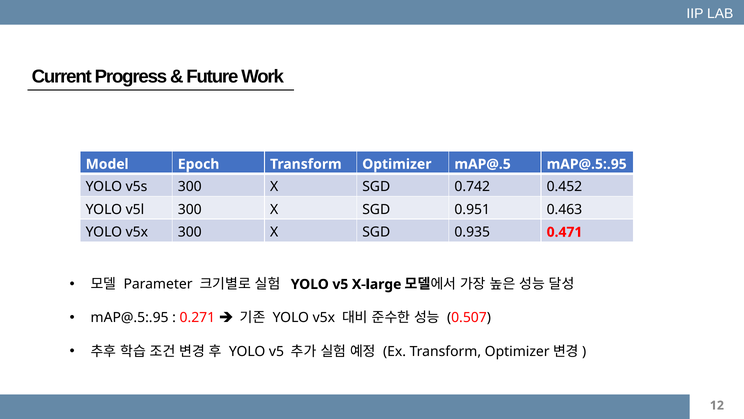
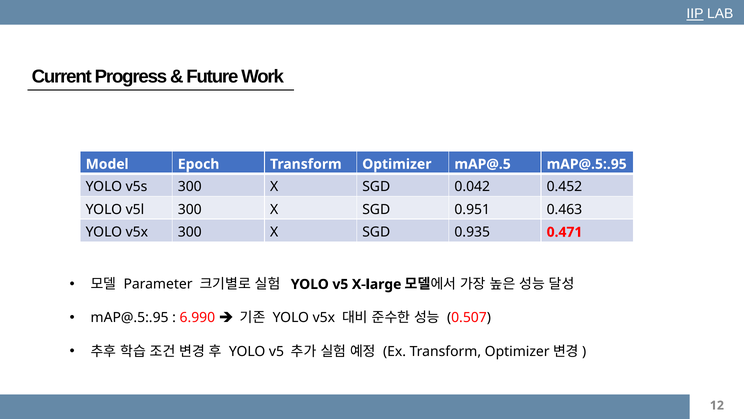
IIP underline: none -> present
0.742: 0.742 -> 0.042
0.271: 0.271 -> 6.990
